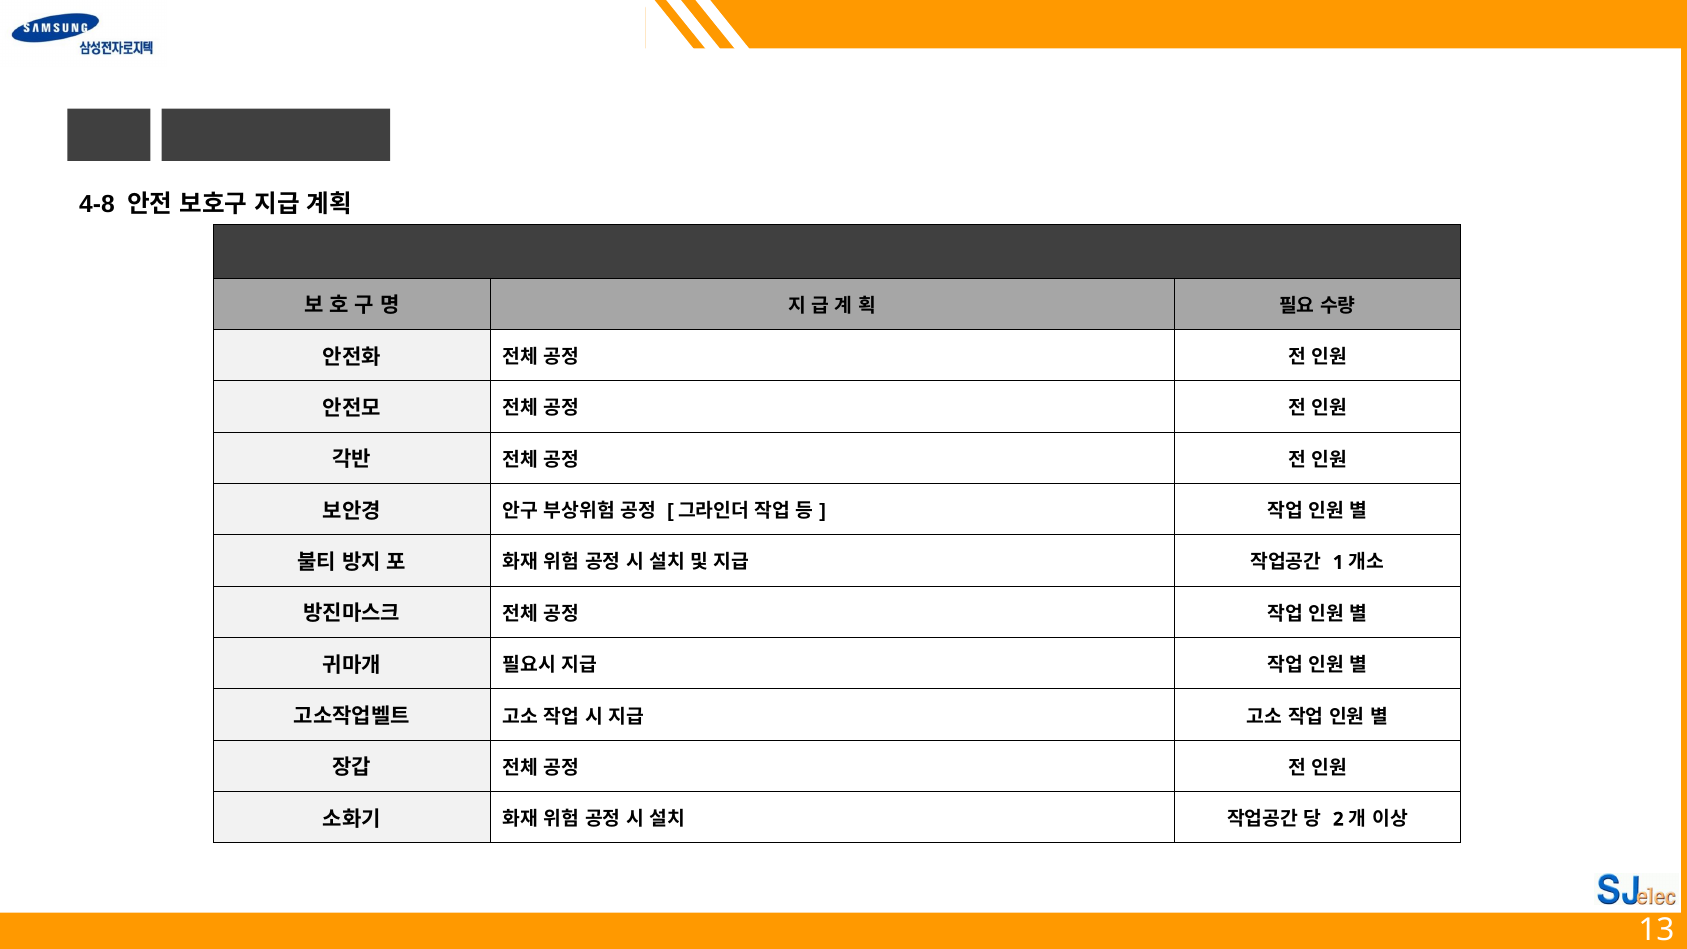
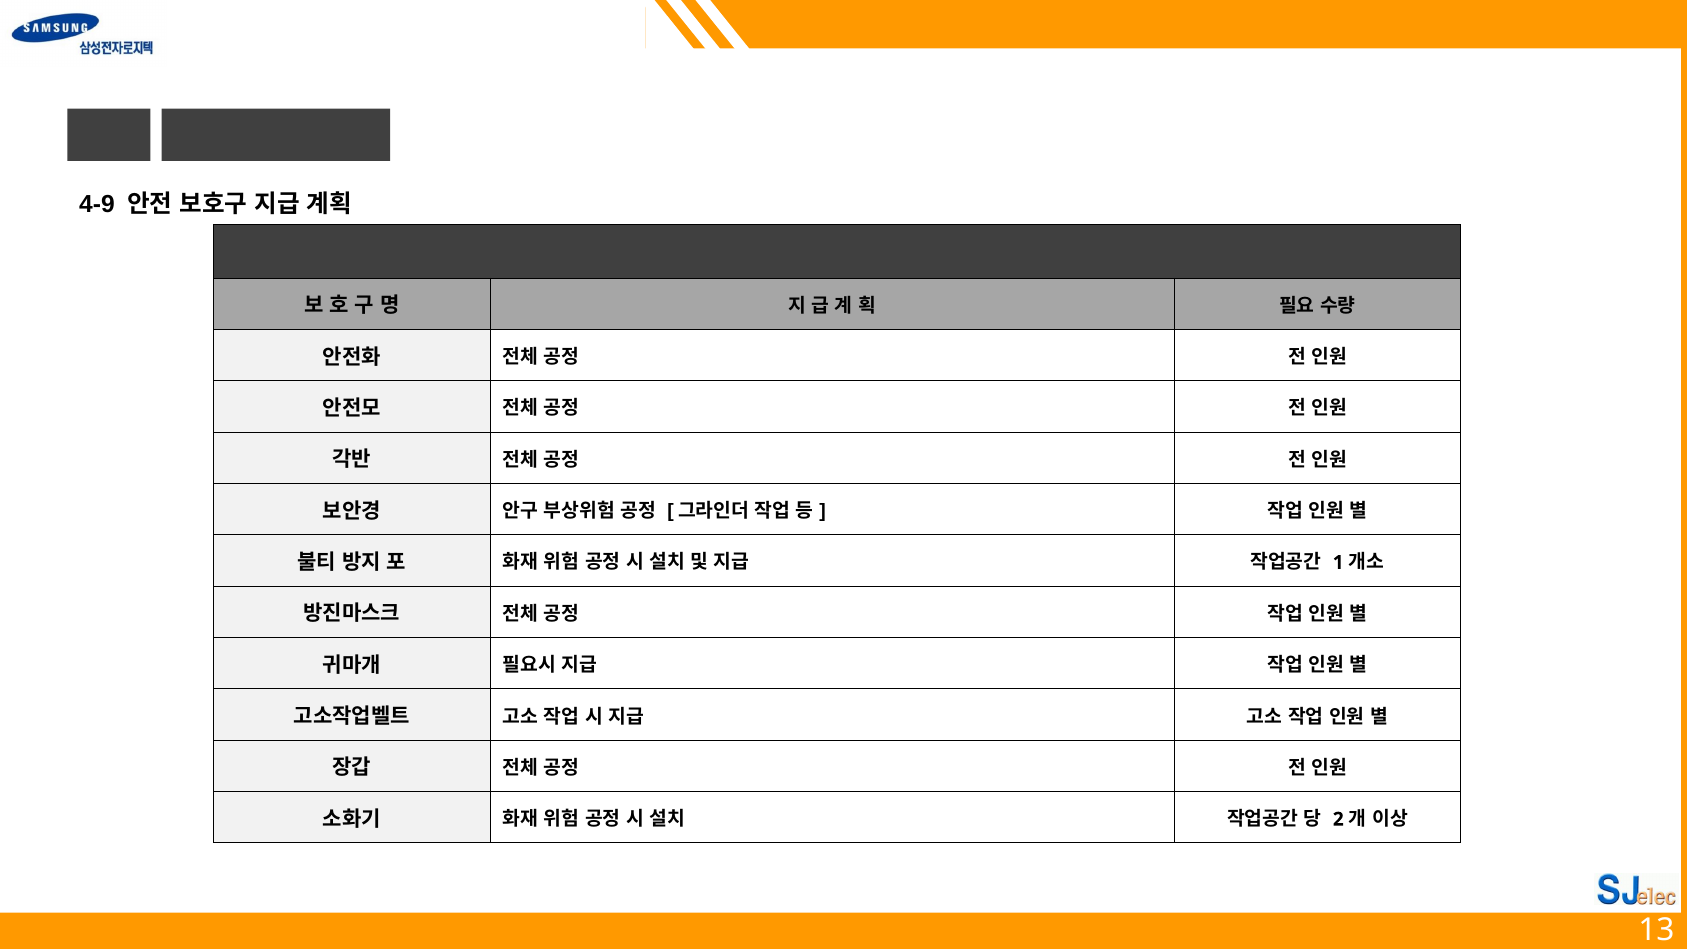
4-8: 4-8 -> 4-9
